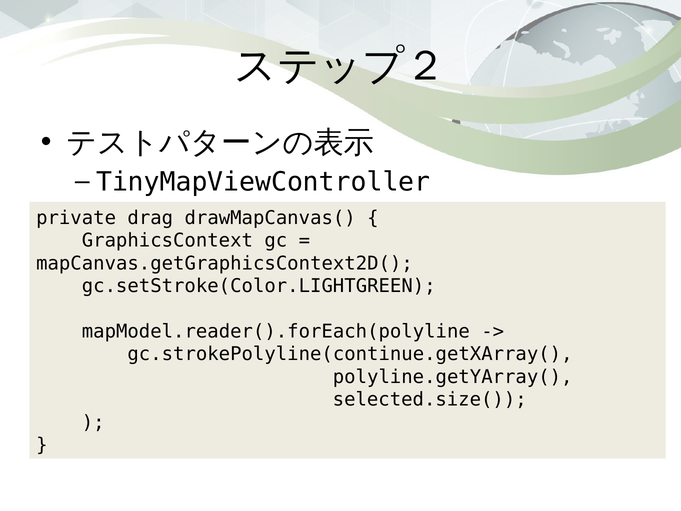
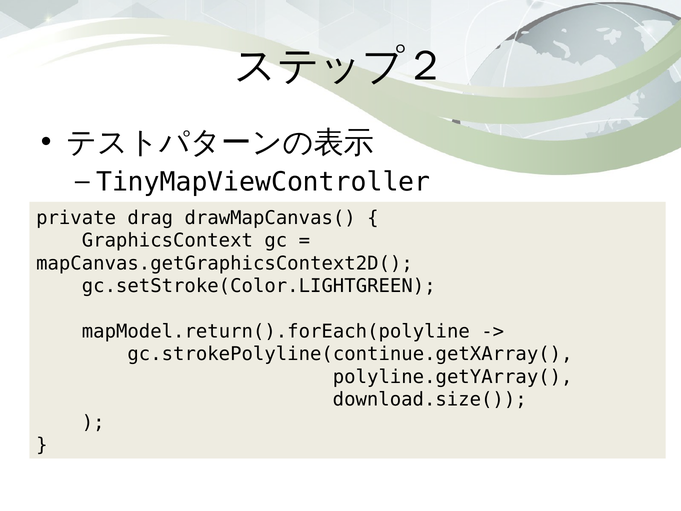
mapModel.reader().forEach(polyline: mapModel.reader().forEach(polyline -> mapModel.return().forEach(polyline
selected.size(: selected.size( -> download.size(
